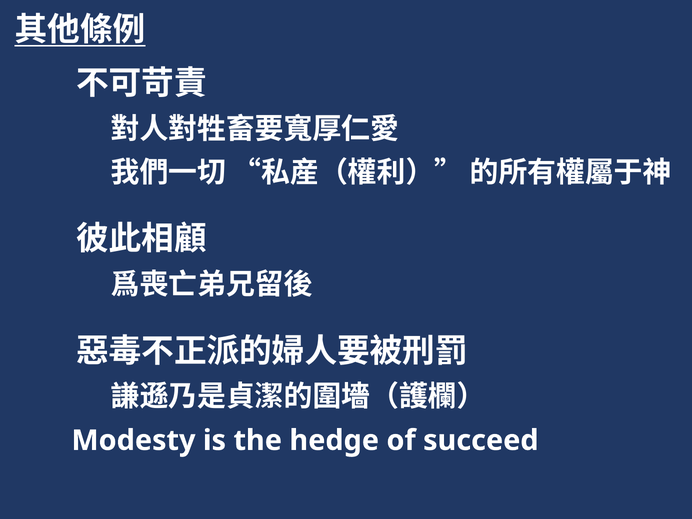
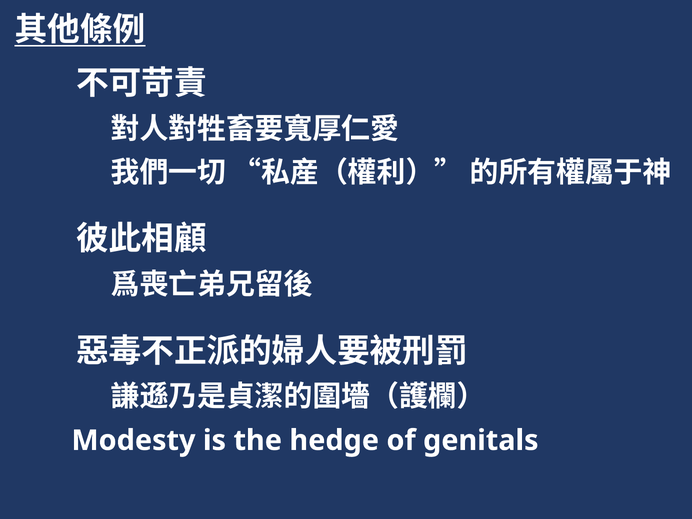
succeed: succeed -> genitals
